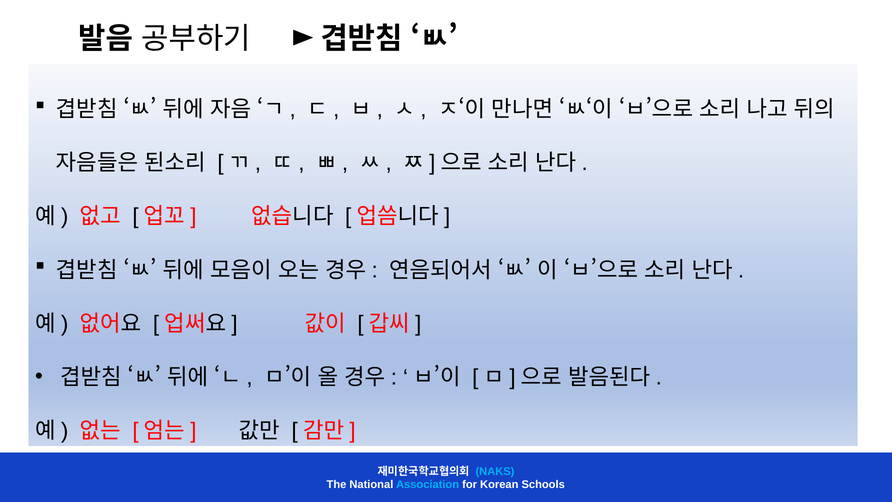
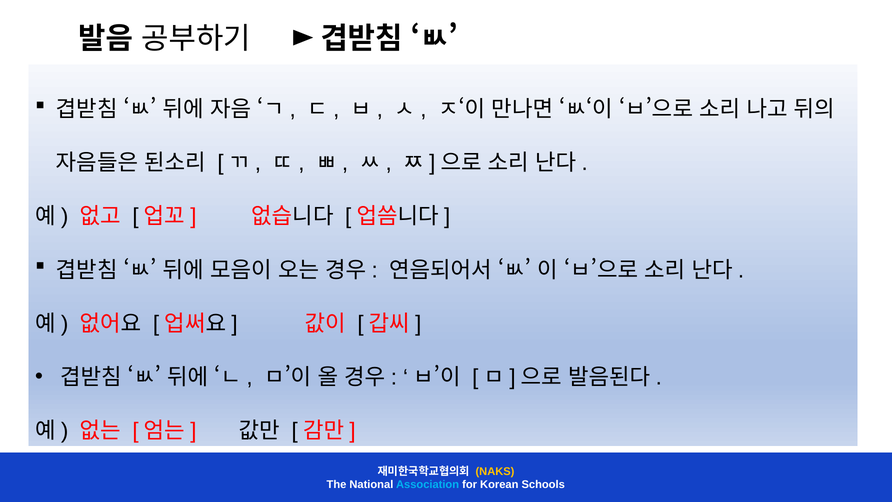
NAKS colour: light blue -> yellow
